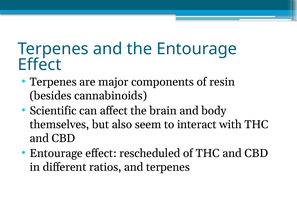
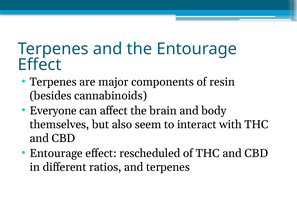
Scientific: Scientific -> Everyone
